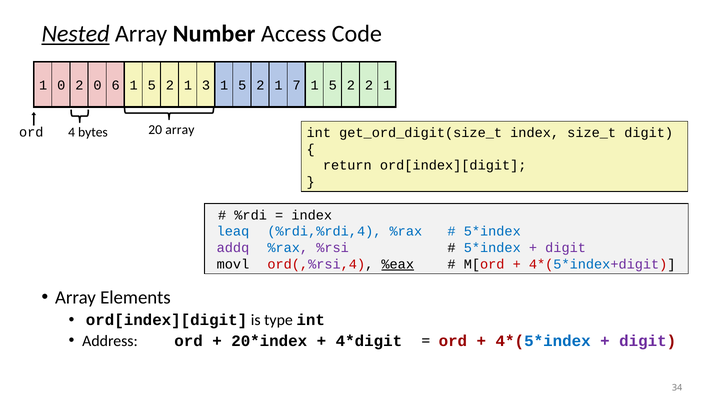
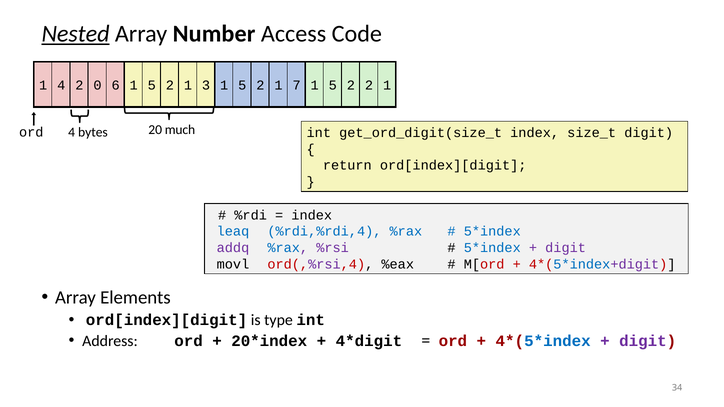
0 at (61, 85): 0 -> 4
20 array: array -> much
%eax underline: present -> none
